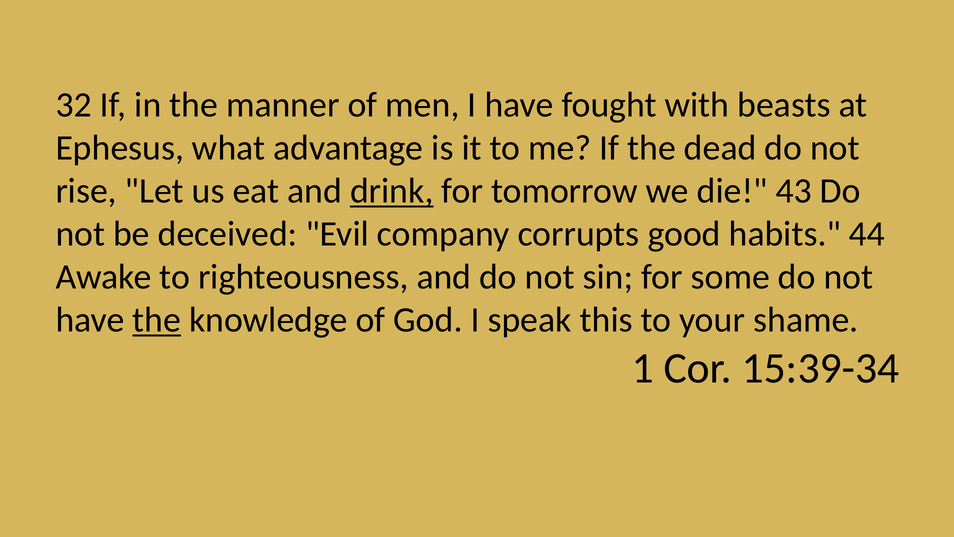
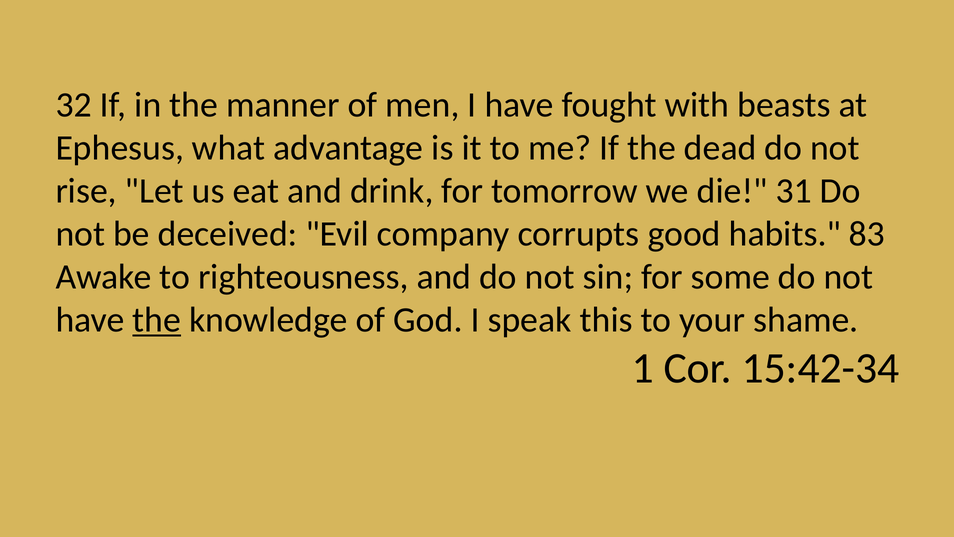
drink underline: present -> none
43: 43 -> 31
44: 44 -> 83
15:39-34: 15:39-34 -> 15:42-34
